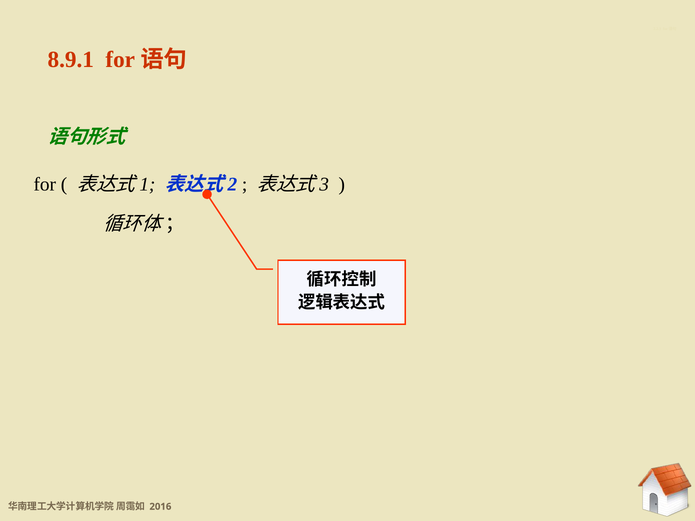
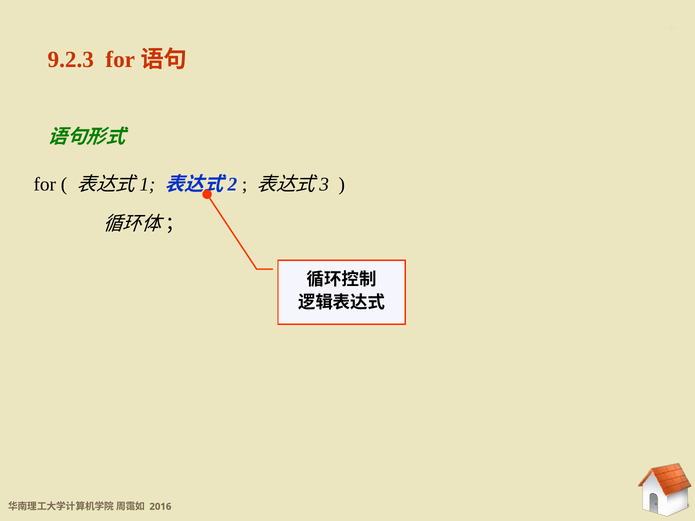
8.9.1: 8.9.1 -> 9.2.3
